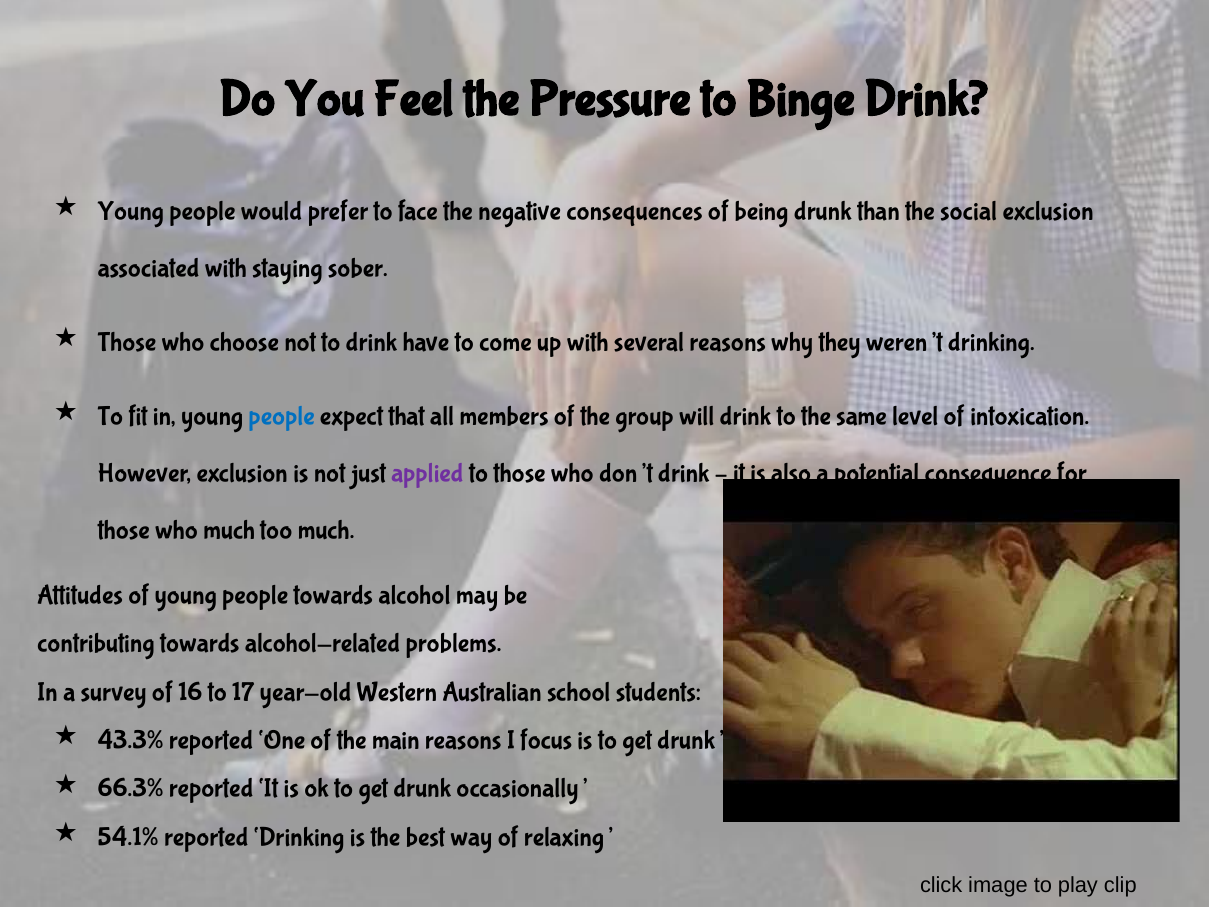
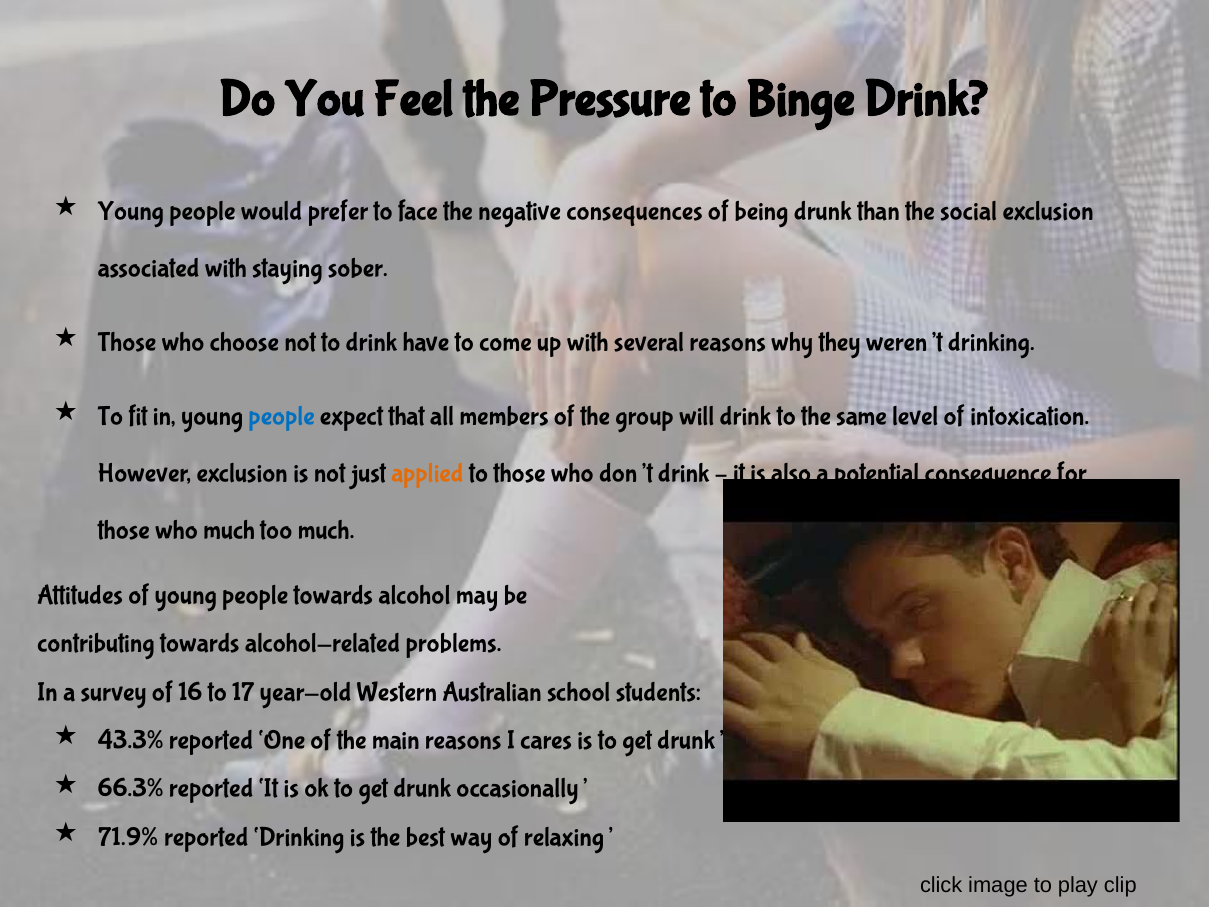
applied colour: purple -> orange
focus: focus -> cares
54.1%: 54.1% -> 71.9%
